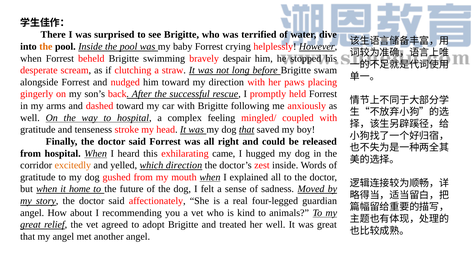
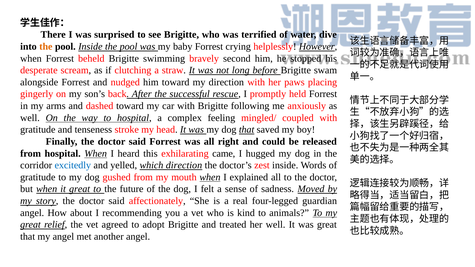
despair: despair -> second
excitedly colour: orange -> blue
it home: home -> great
